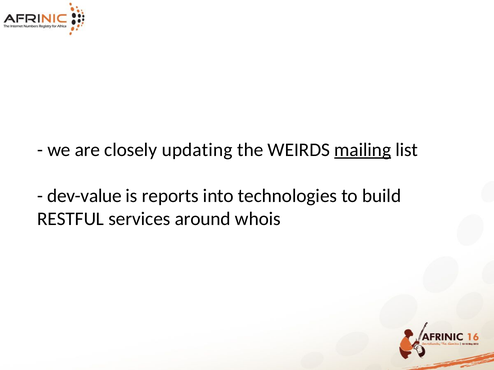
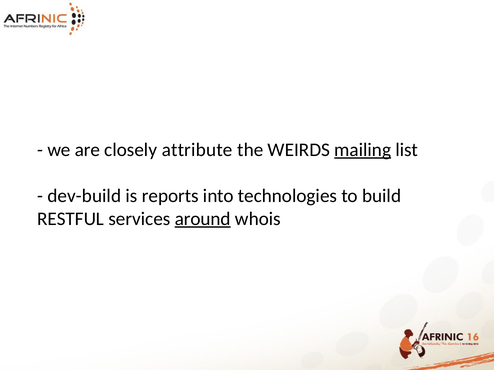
updating: updating -> attribute
dev-value: dev-value -> dev-build
around underline: none -> present
